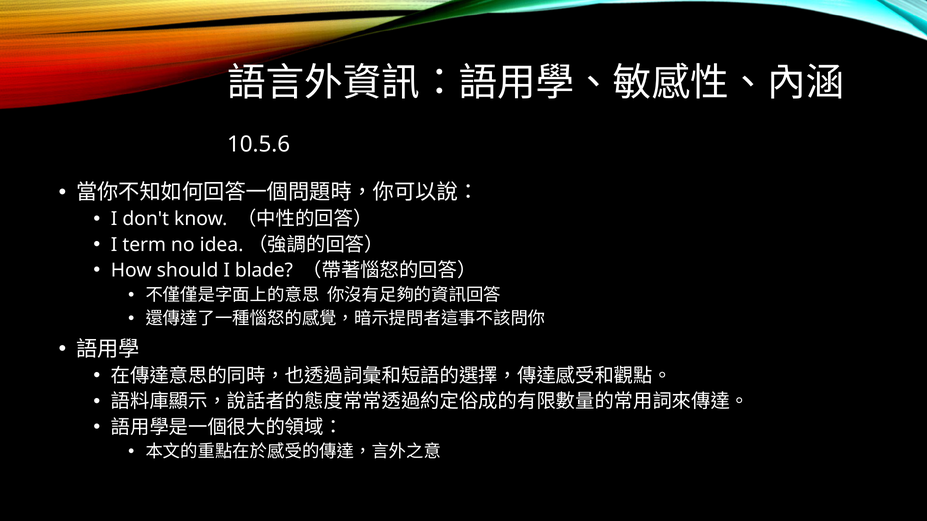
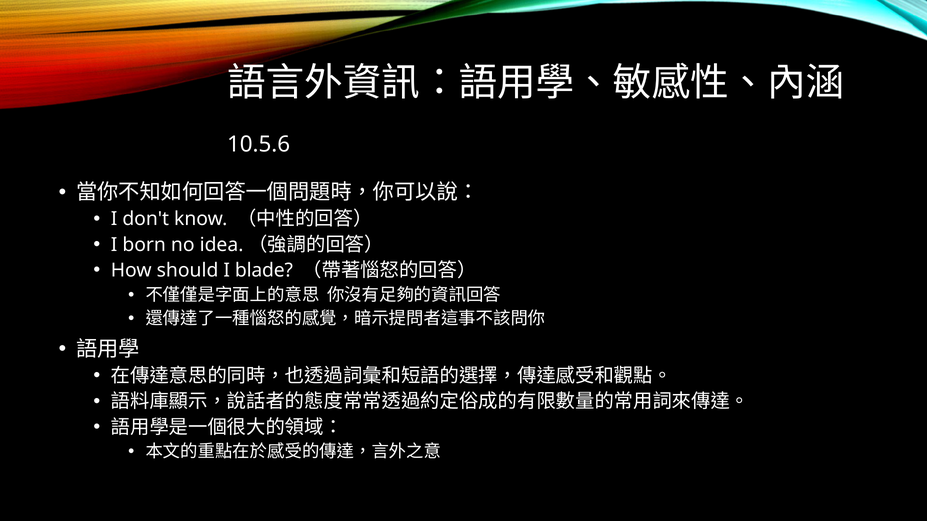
term: term -> born
